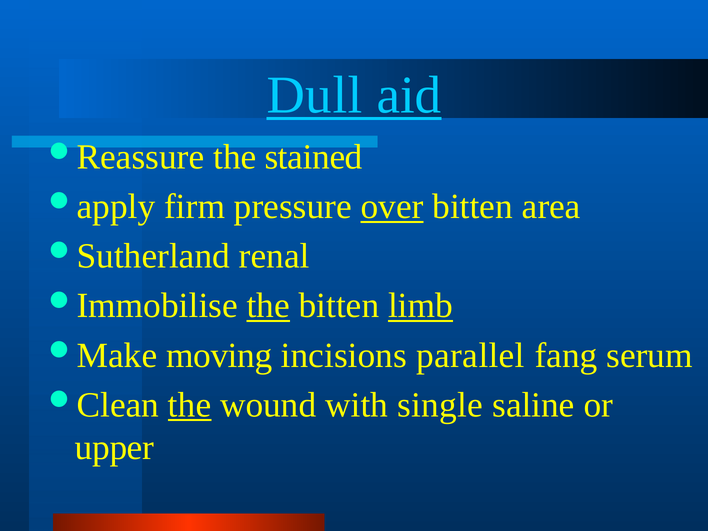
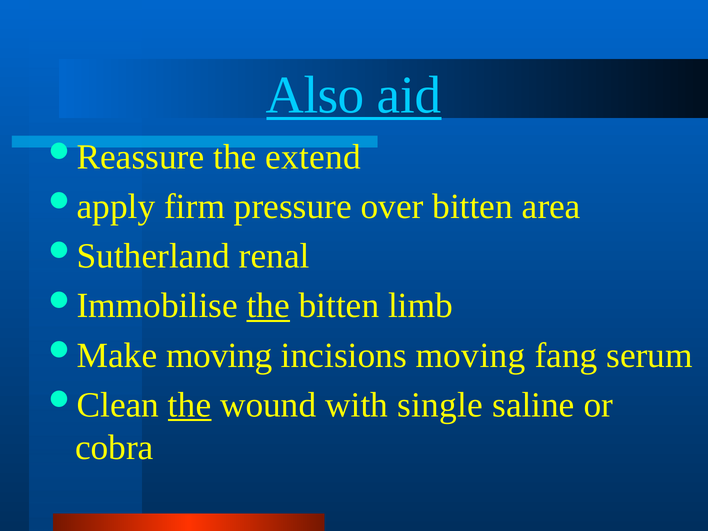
Dull: Dull -> Also
stained: stained -> extend
over underline: present -> none
limb underline: present -> none
incisions parallel: parallel -> moving
upper: upper -> cobra
